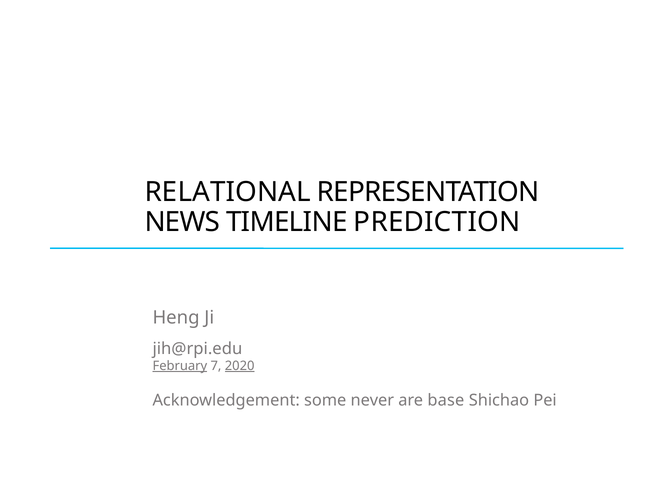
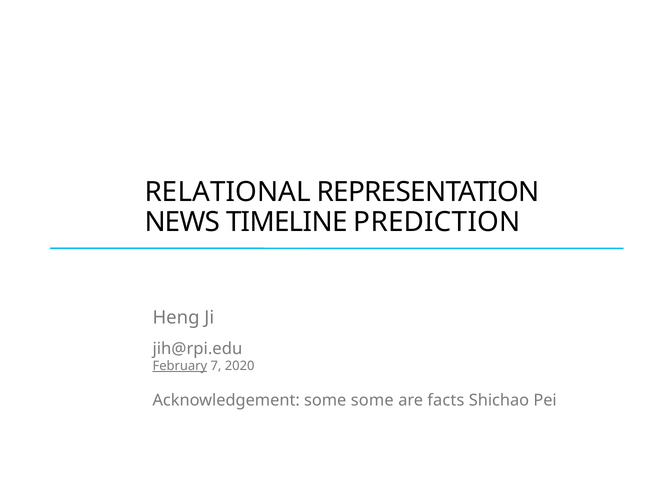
2020 underline: present -> none
some never: never -> some
base: base -> facts
